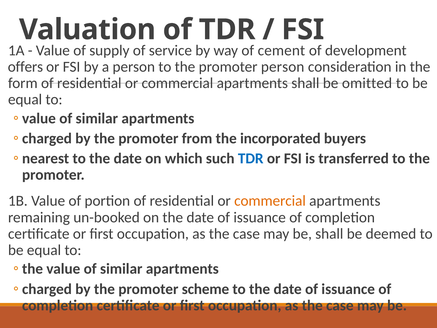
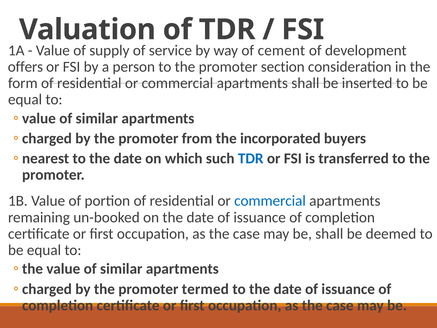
promoter person: person -> section
omitted: omitted -> inserted
commercial at (270, 201) colour: orange -> blue
scheme: scheme -> termed
